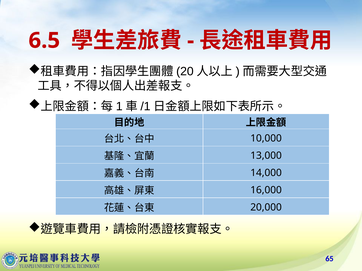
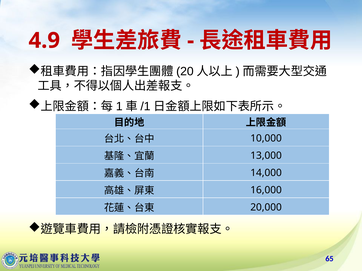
6.5: 6.5 -> 4.9
